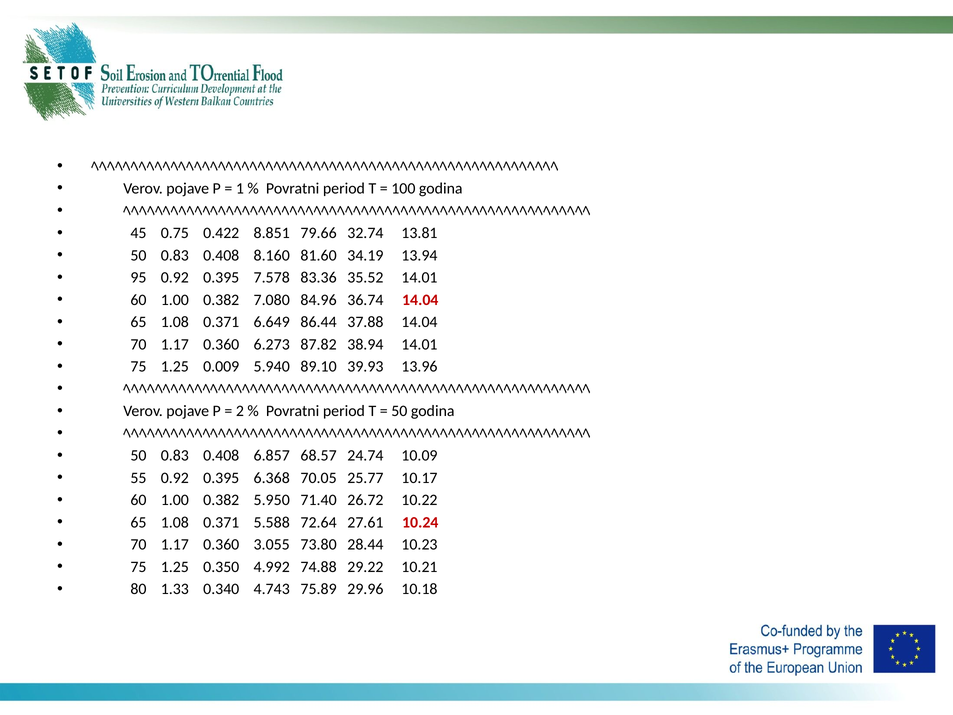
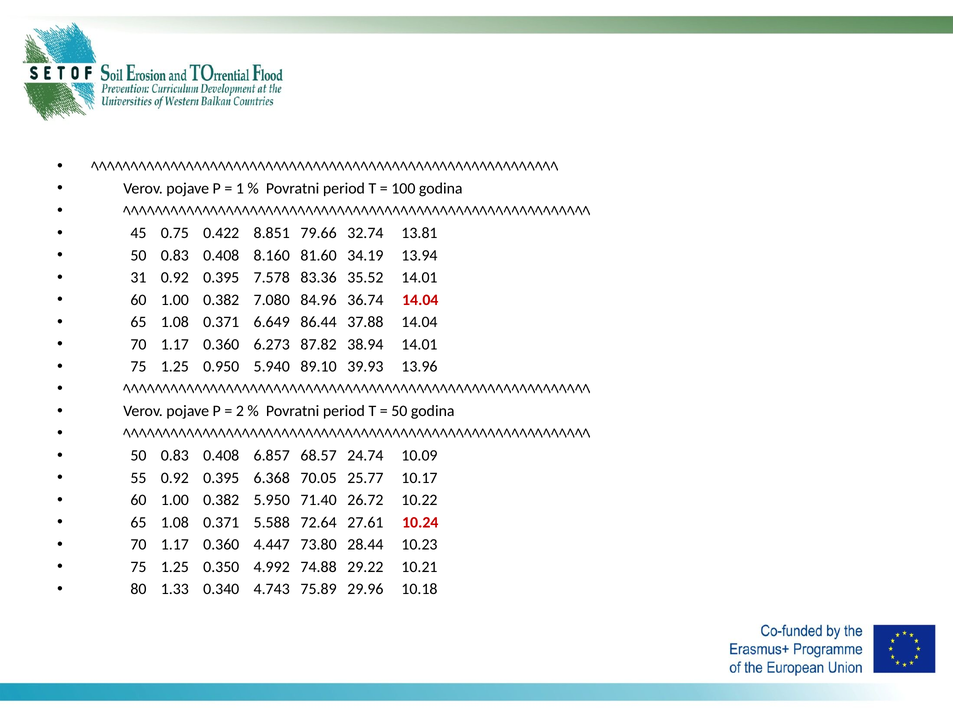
95: 95 -> 31
0.009: 0.009 -> 0.950
3.055: 3.055 -> 4.447
